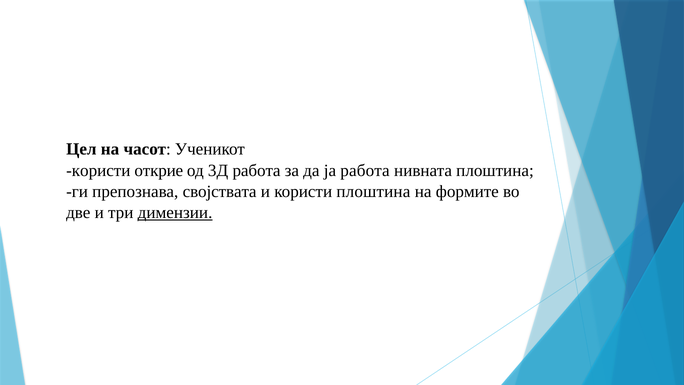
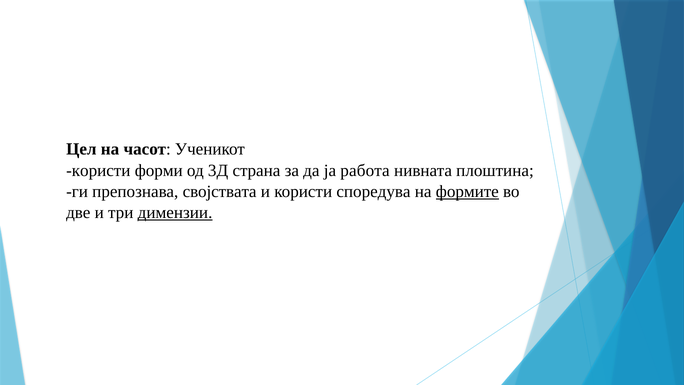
открие: открие -> форми
3Д работа: работа -> страна
користи плоштина: плоштина -> споредува
формите underline: none -> present
